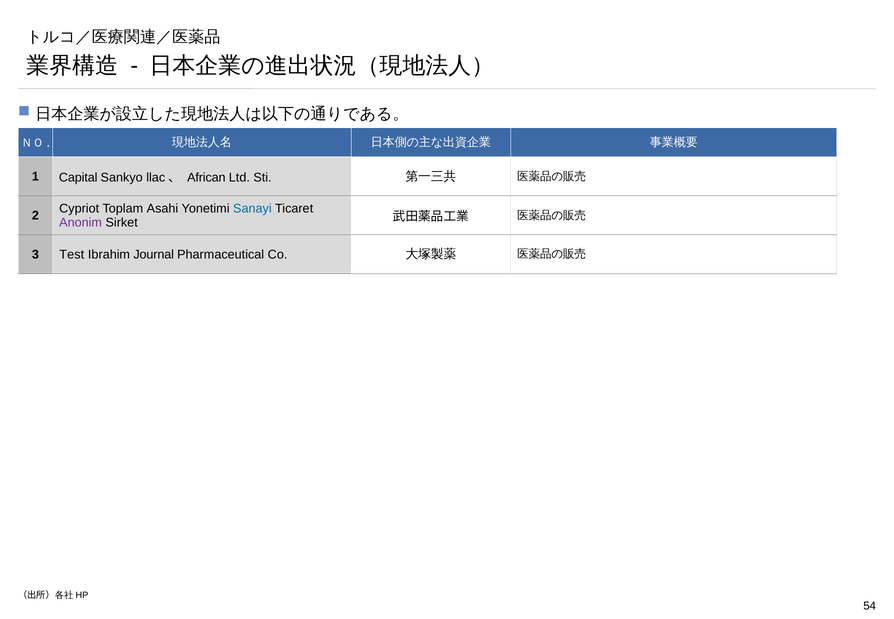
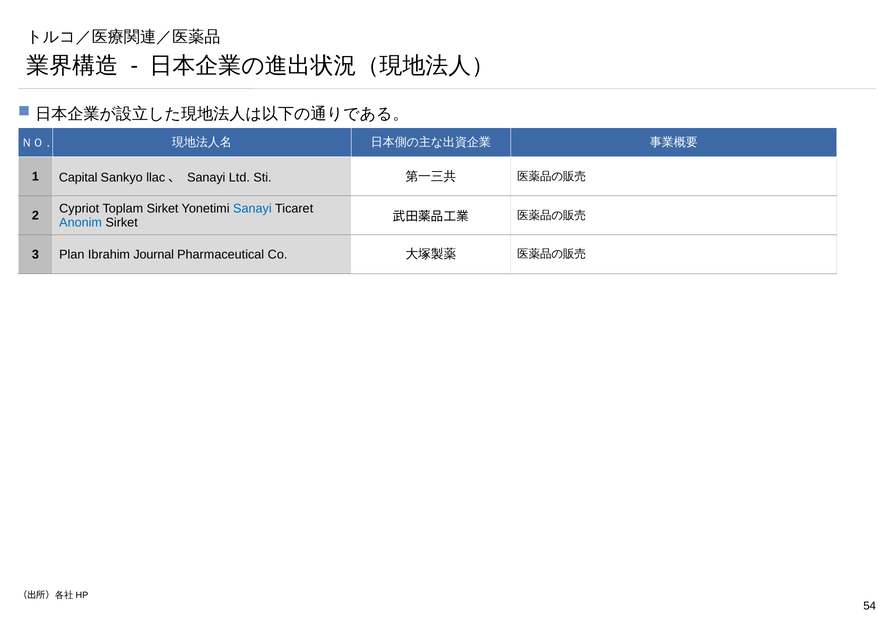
llac、 African: African -> Sanayi
Toplam Asahi: Asahi -> Sirket
Anonim colour: purple -> blue
Test: Test -> Plan
